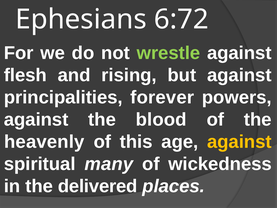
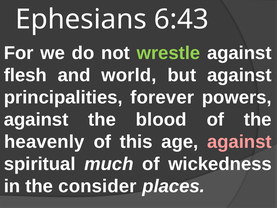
6:72: 6:72 -> 6:43
rising: rising -> world
against at (239, 142) colour: yellow -> pink
many: many -> much
delivered: delivered -> consider
